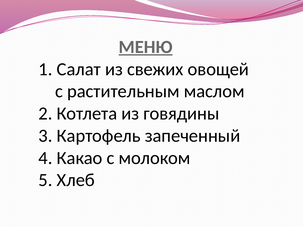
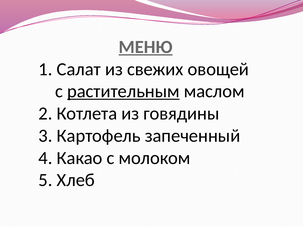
растительным underline: none -> present
